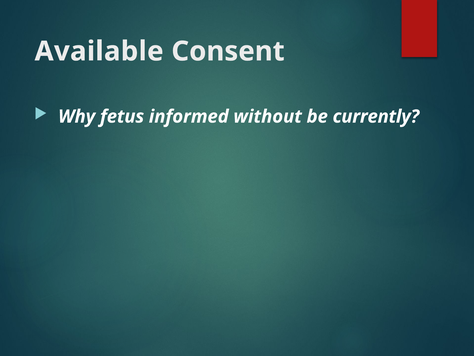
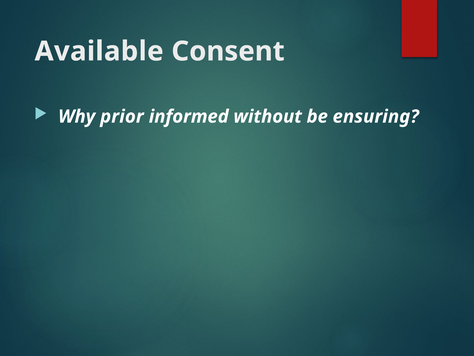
fetus: fetus -> prior
currently: currently -> ensuring
